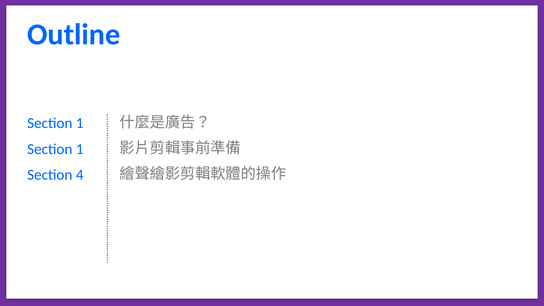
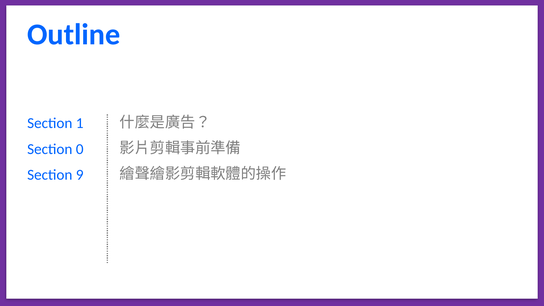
1 at (80, 149): 1 -> 0
4: 4 -> 9
